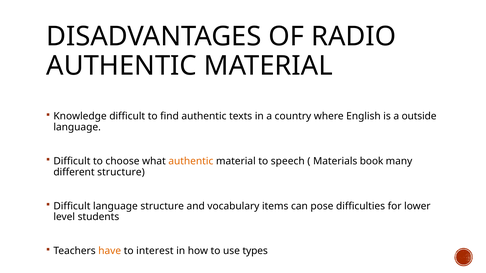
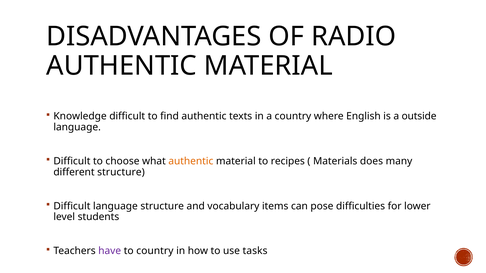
speech: speech -> recipes
book: book -> does
have colour: orange -> purple
to interest: interest -> country
types: types -> tasks
